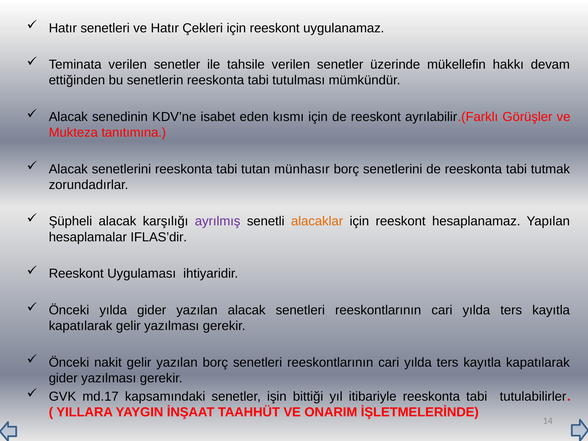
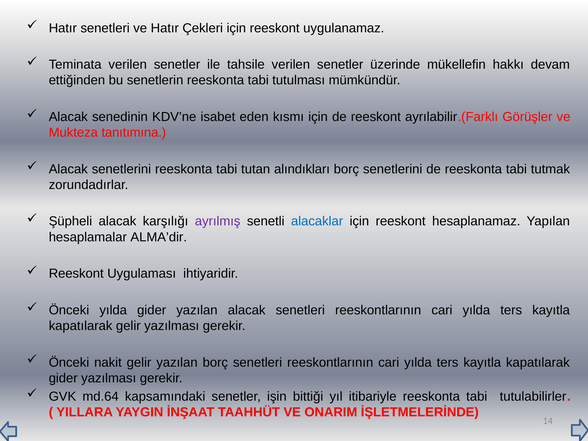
münhasır: münhasır -> alındıkları
alacaklar colour: orange -> blue
IFLAS’dir: IFLAS’dir -> ALMA’dir
md.17: md.17 -> md.64
